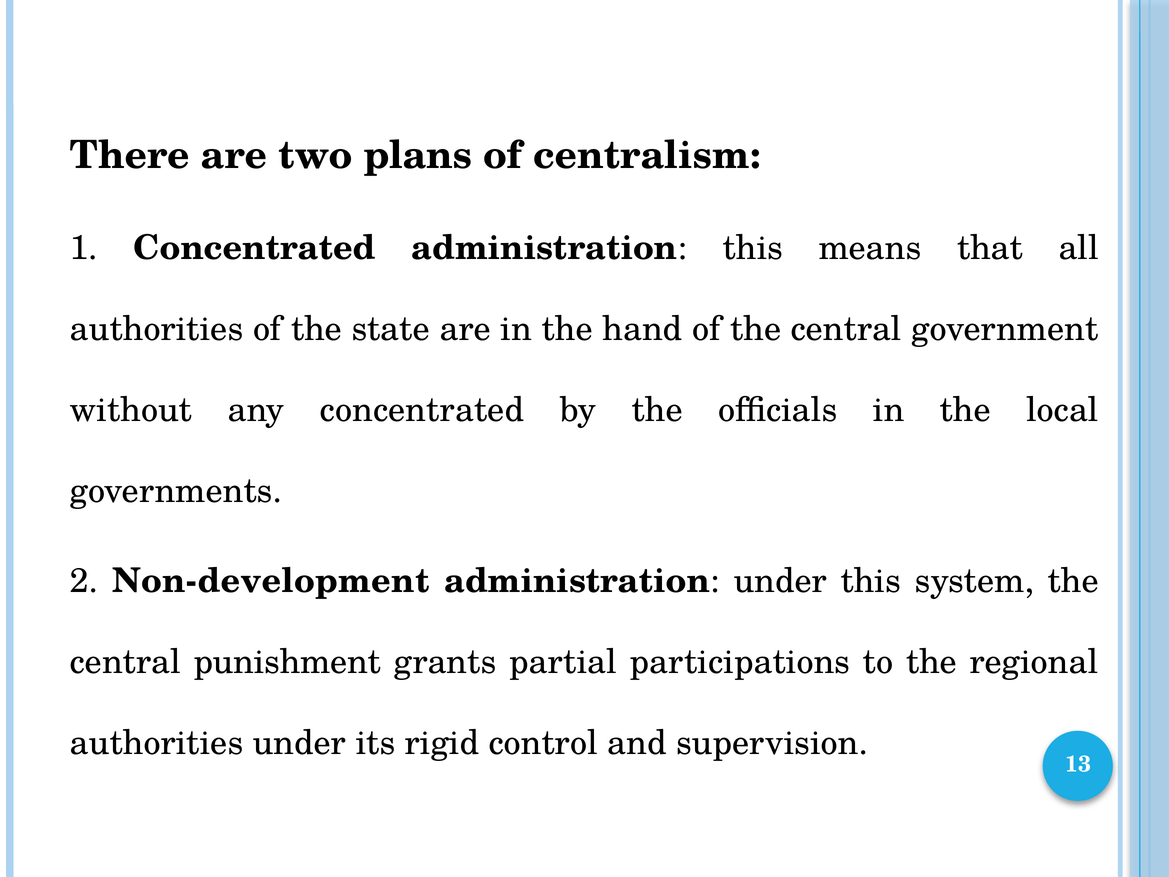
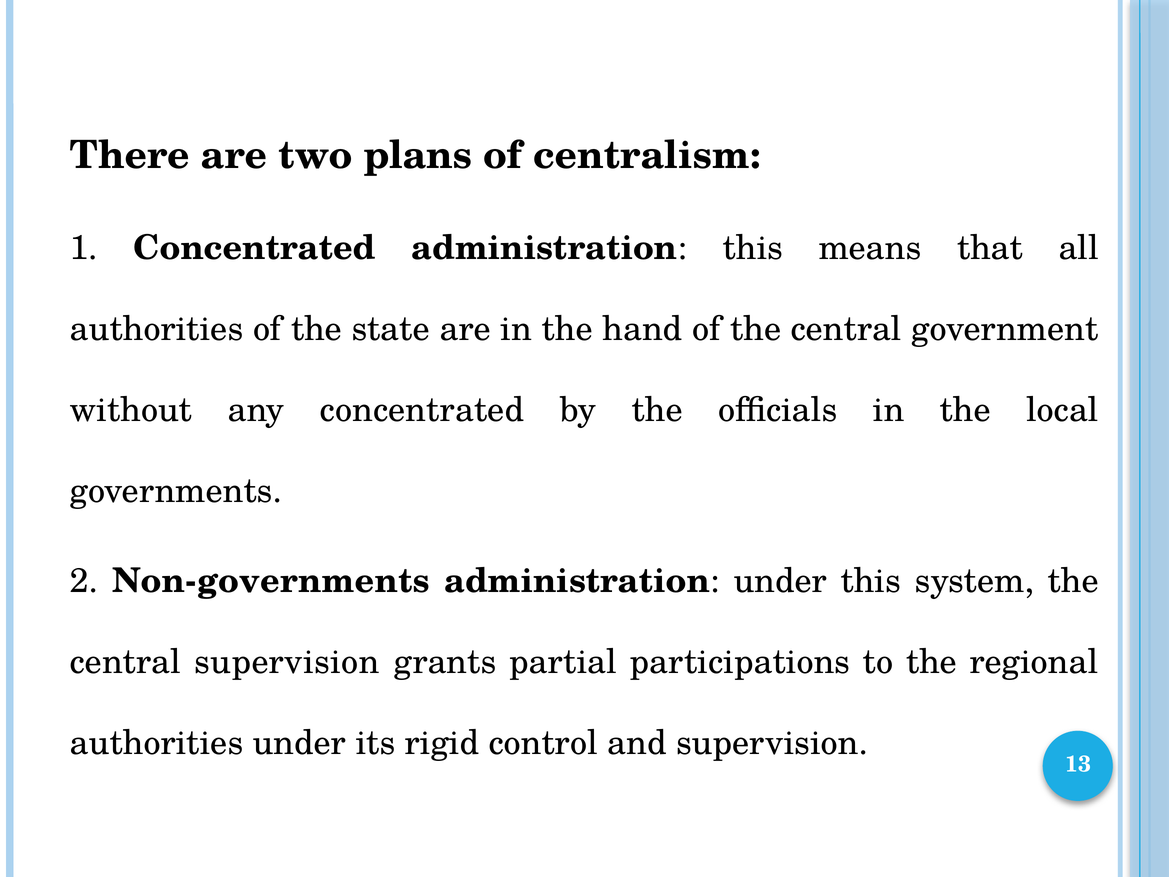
Non-development: Non-development -> Non-governments
central punishment: punishment -> supervision
